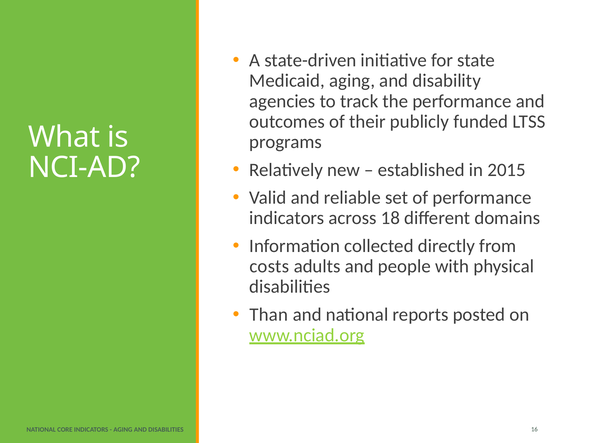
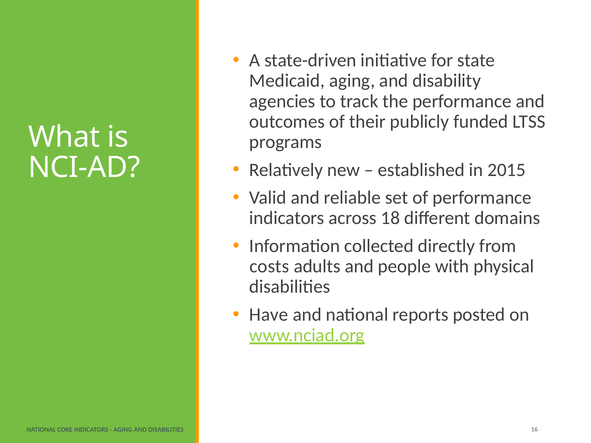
Than: Than -> Have
